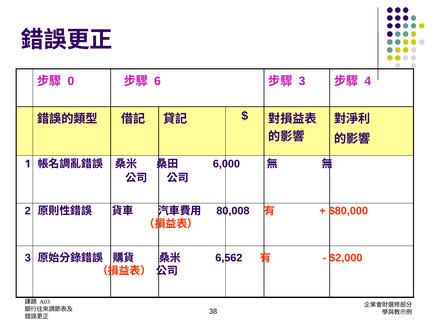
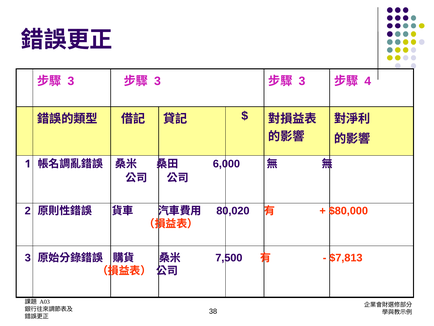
0 at (71, 81): 0 -> 3
6 at (157, 81): 6 -> 3
80,008: 80,008 -> 80,020
6,562: 6,562 -> 7,500
$2,000: $2,000 -> $7,813
